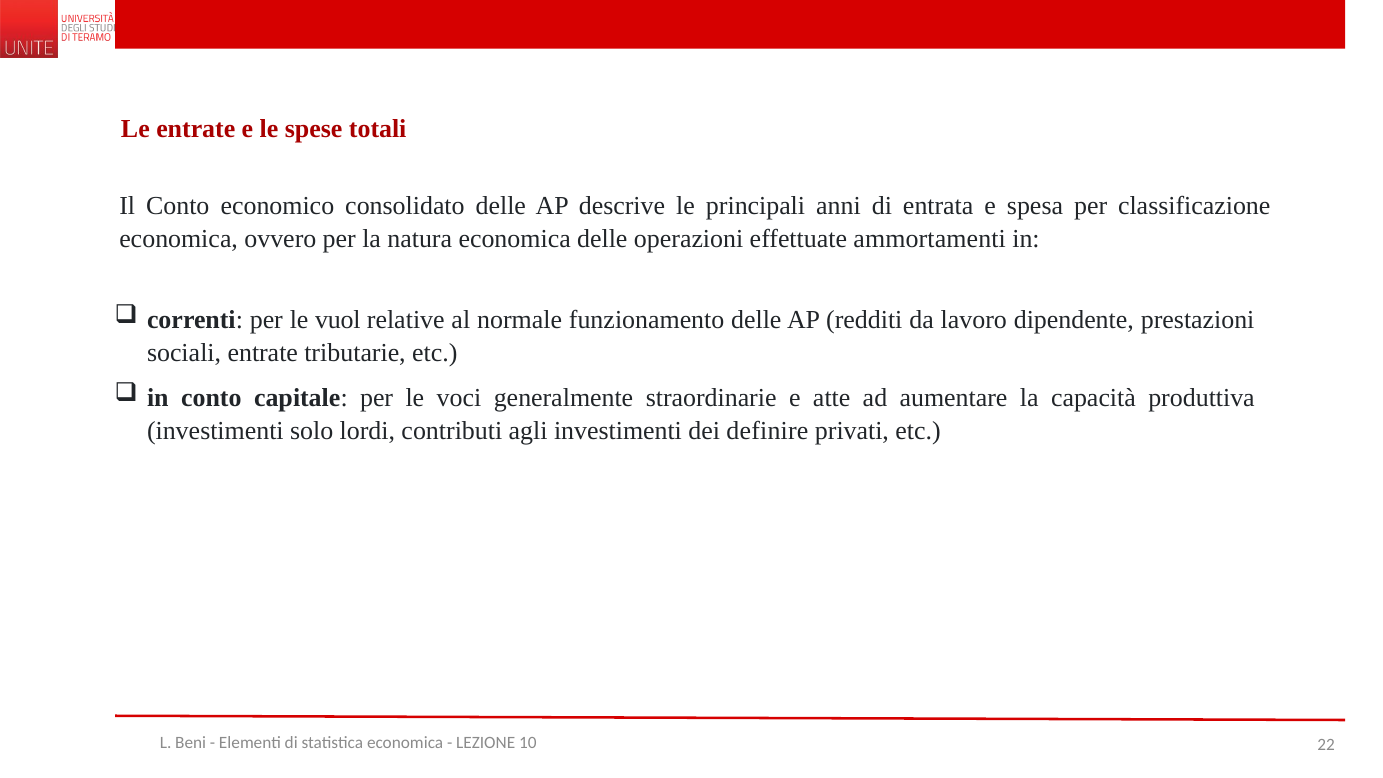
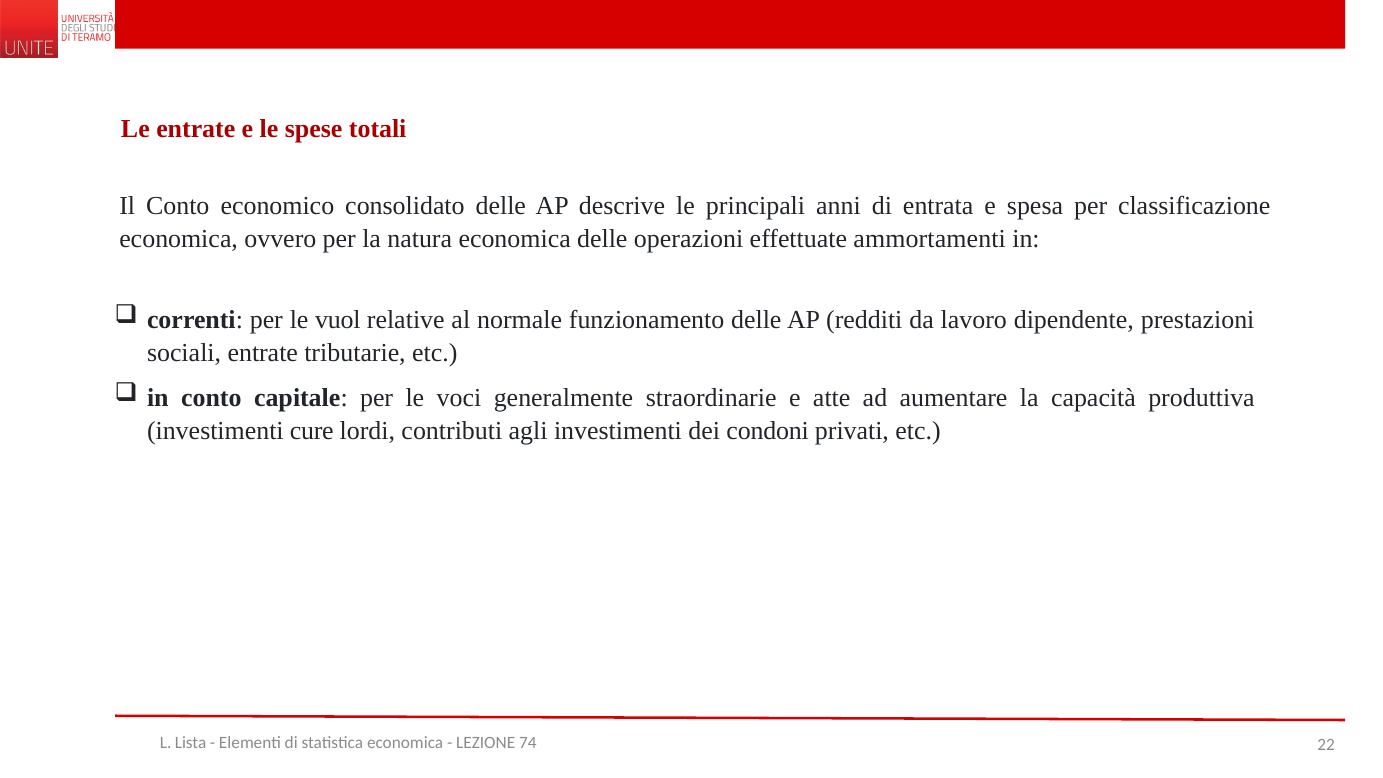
solo: solo -> cure
definire: definire -> condoni
Beni: Beni -> Lista
10: 10 -> 74
